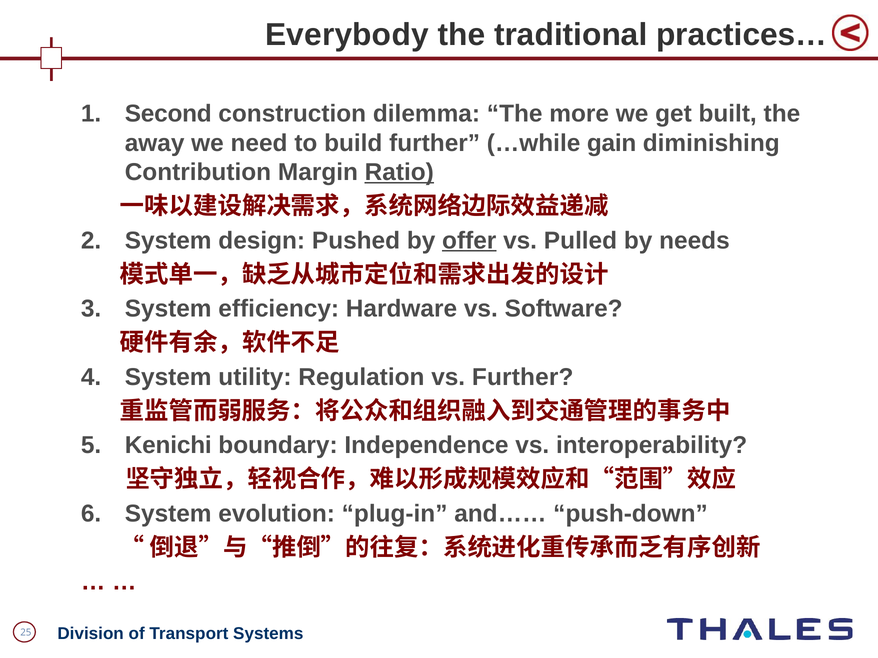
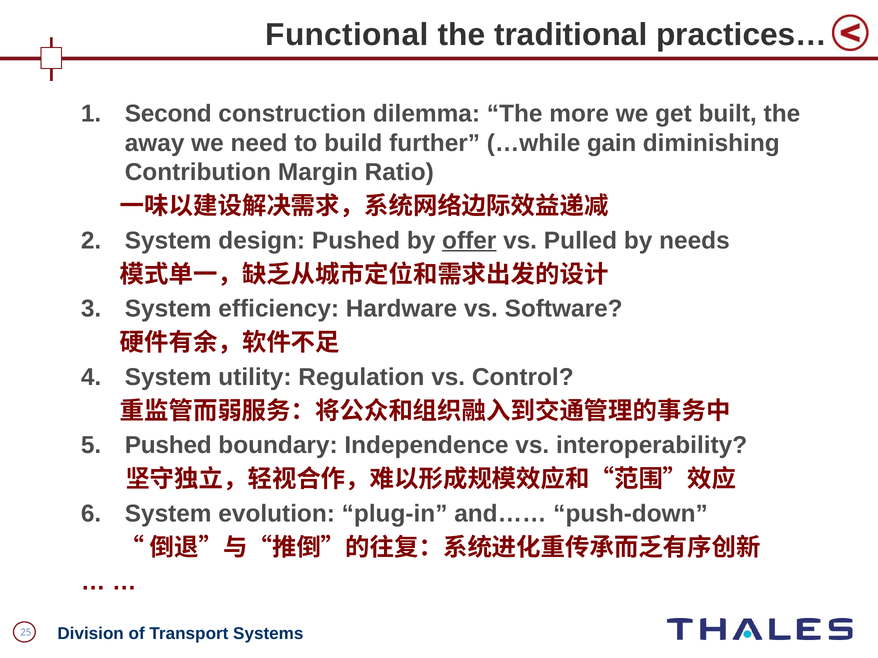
Everybody: Everybody -> Functional
Ratio underline: present -> none
vs Further: Further -> Control
Kenichi at (168, 446): Kenichi -> Pushed
